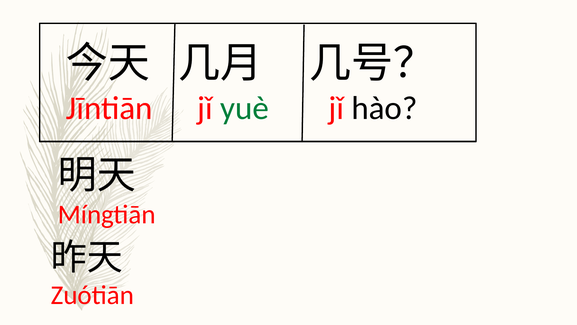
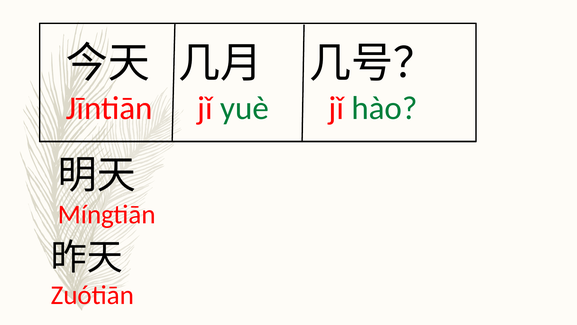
hào colour: black -> green
